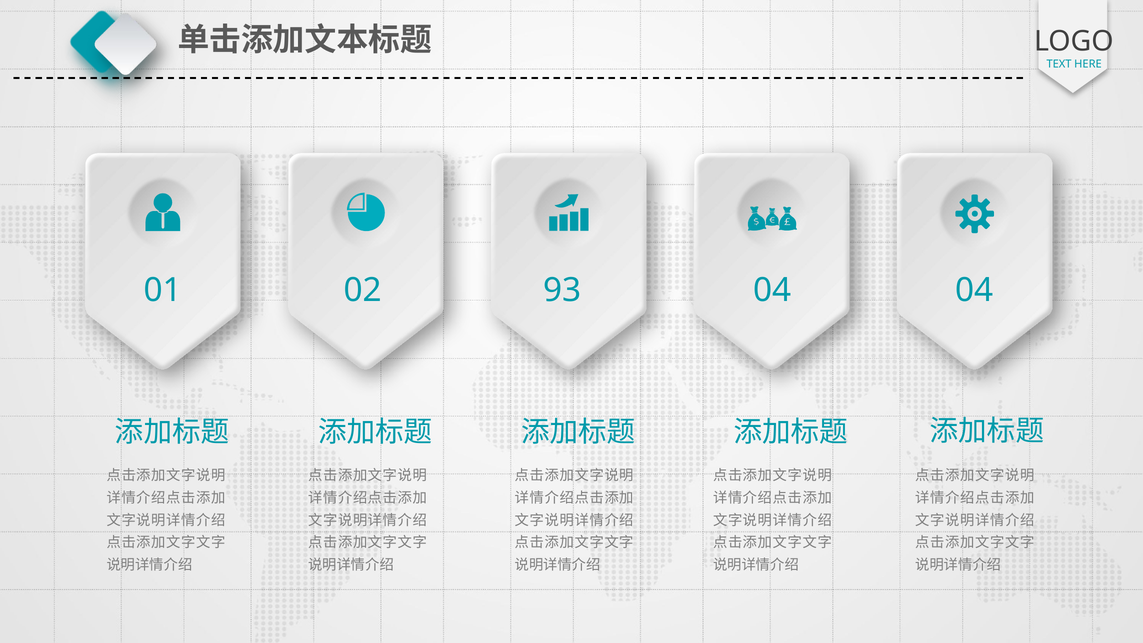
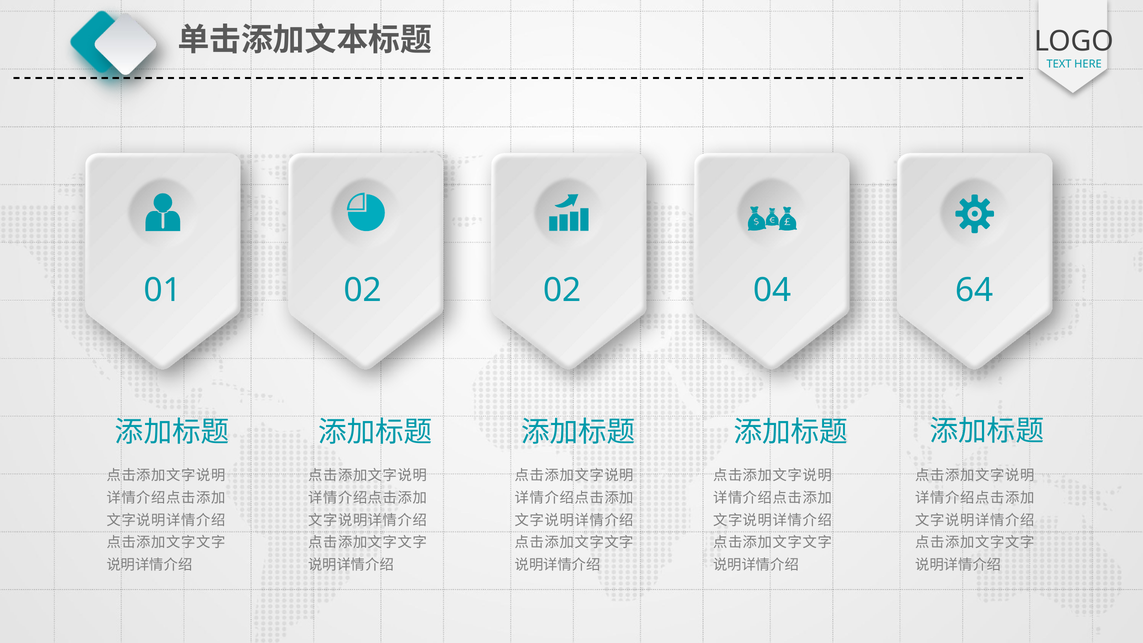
02 93: 93 -> 02
04 04: 04 -> 64
